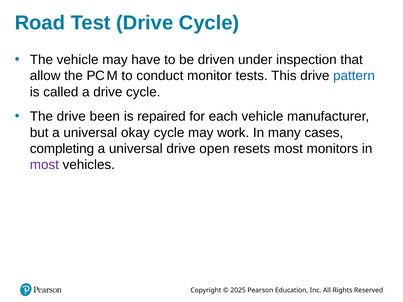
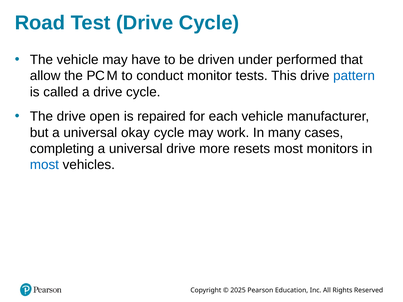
inspection: inspection -> performed
been: been -> open
open: open -> more
most at (44, 165) colour: purple -> blue
